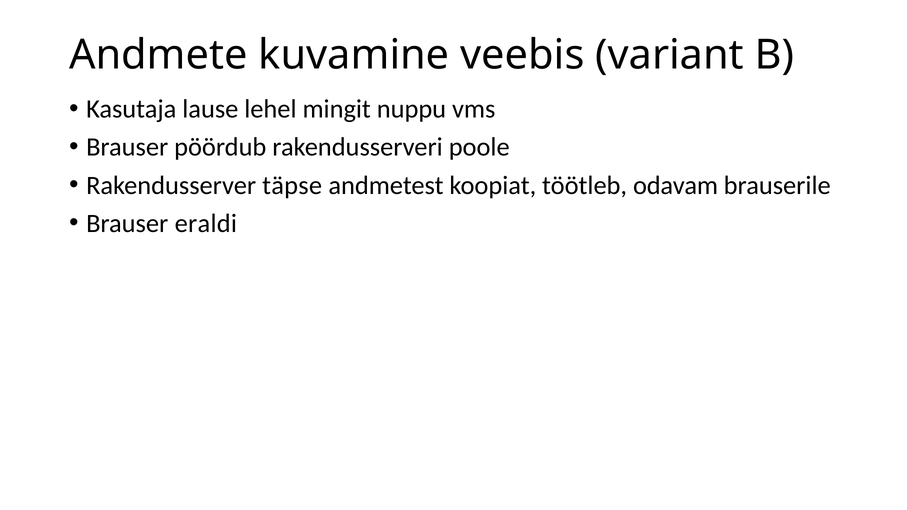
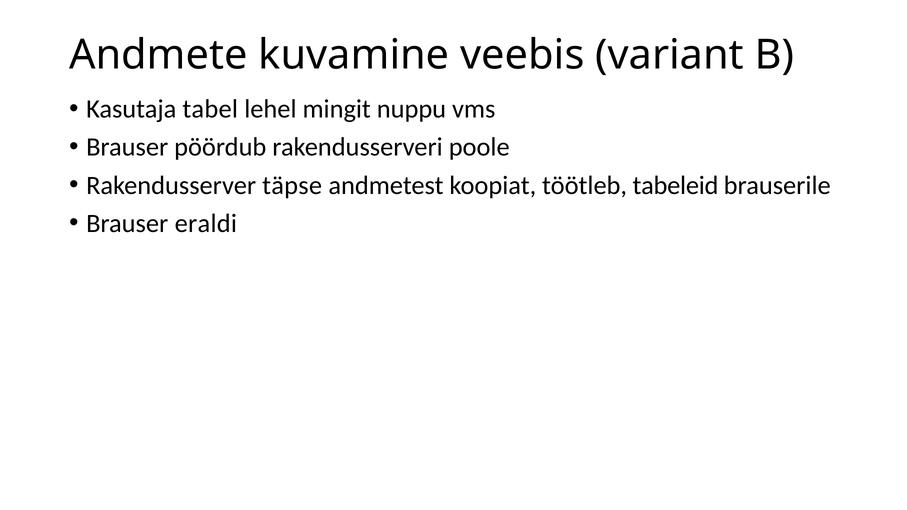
lause: lause -> tabel
odavam: odavam -> tabeleid
